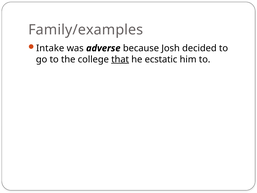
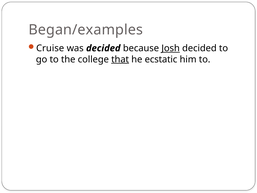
Family/examples: Family/examples -> Began/examples
Intake: Intake -> Cruise
was adverse: adverse -> decided
Josh underline: none -> present
